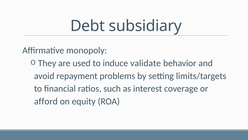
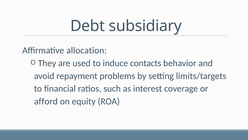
monopoly: monopoly -> allocation
validate: validate -> contacts
